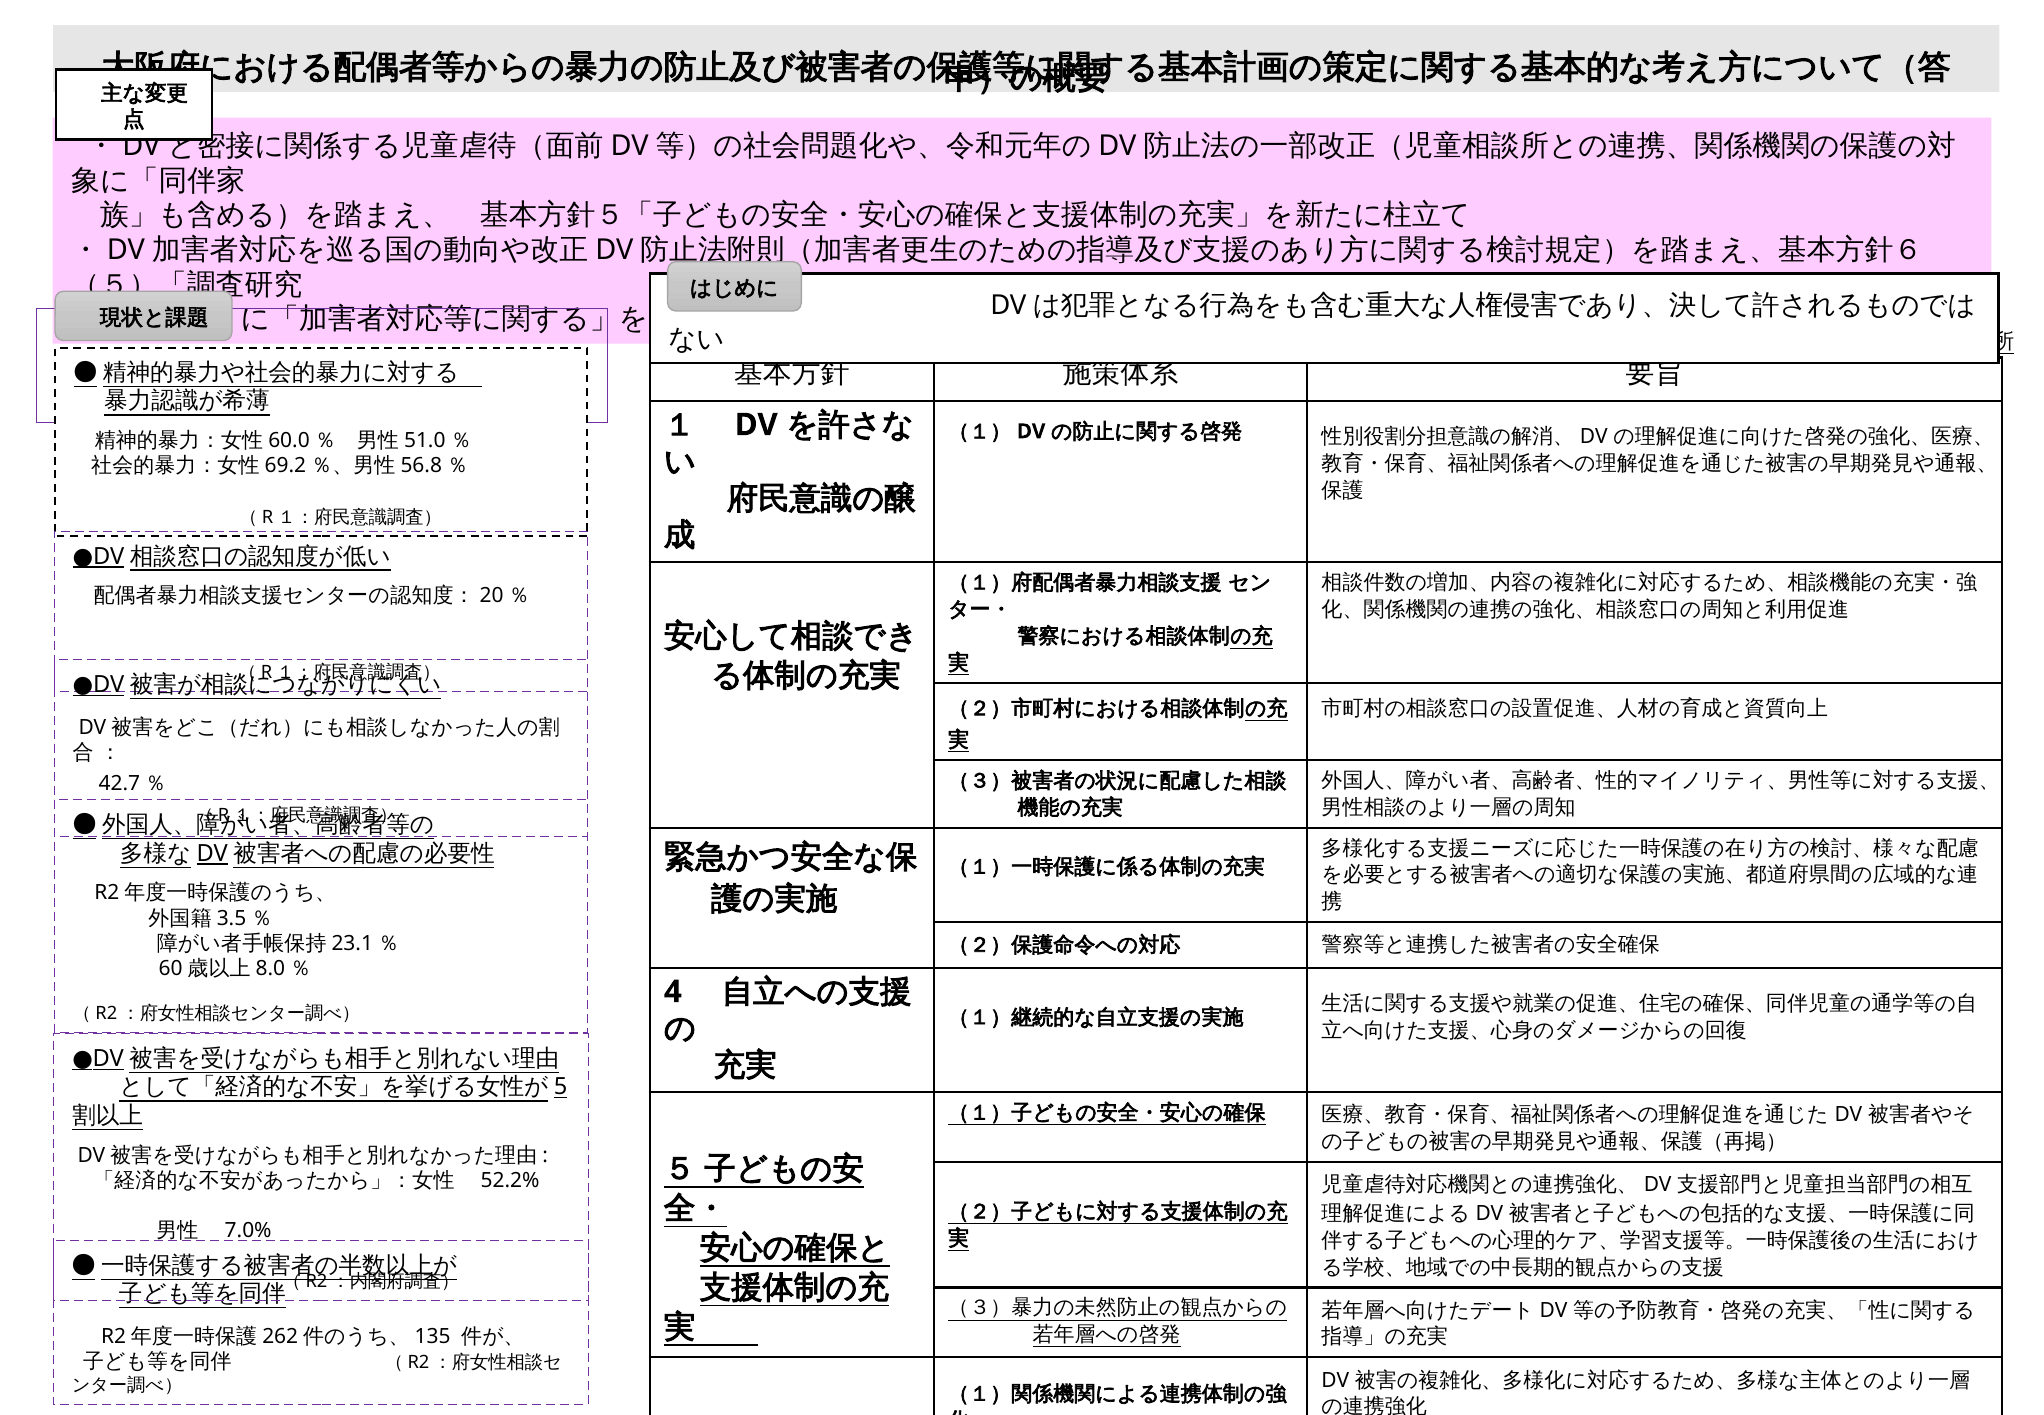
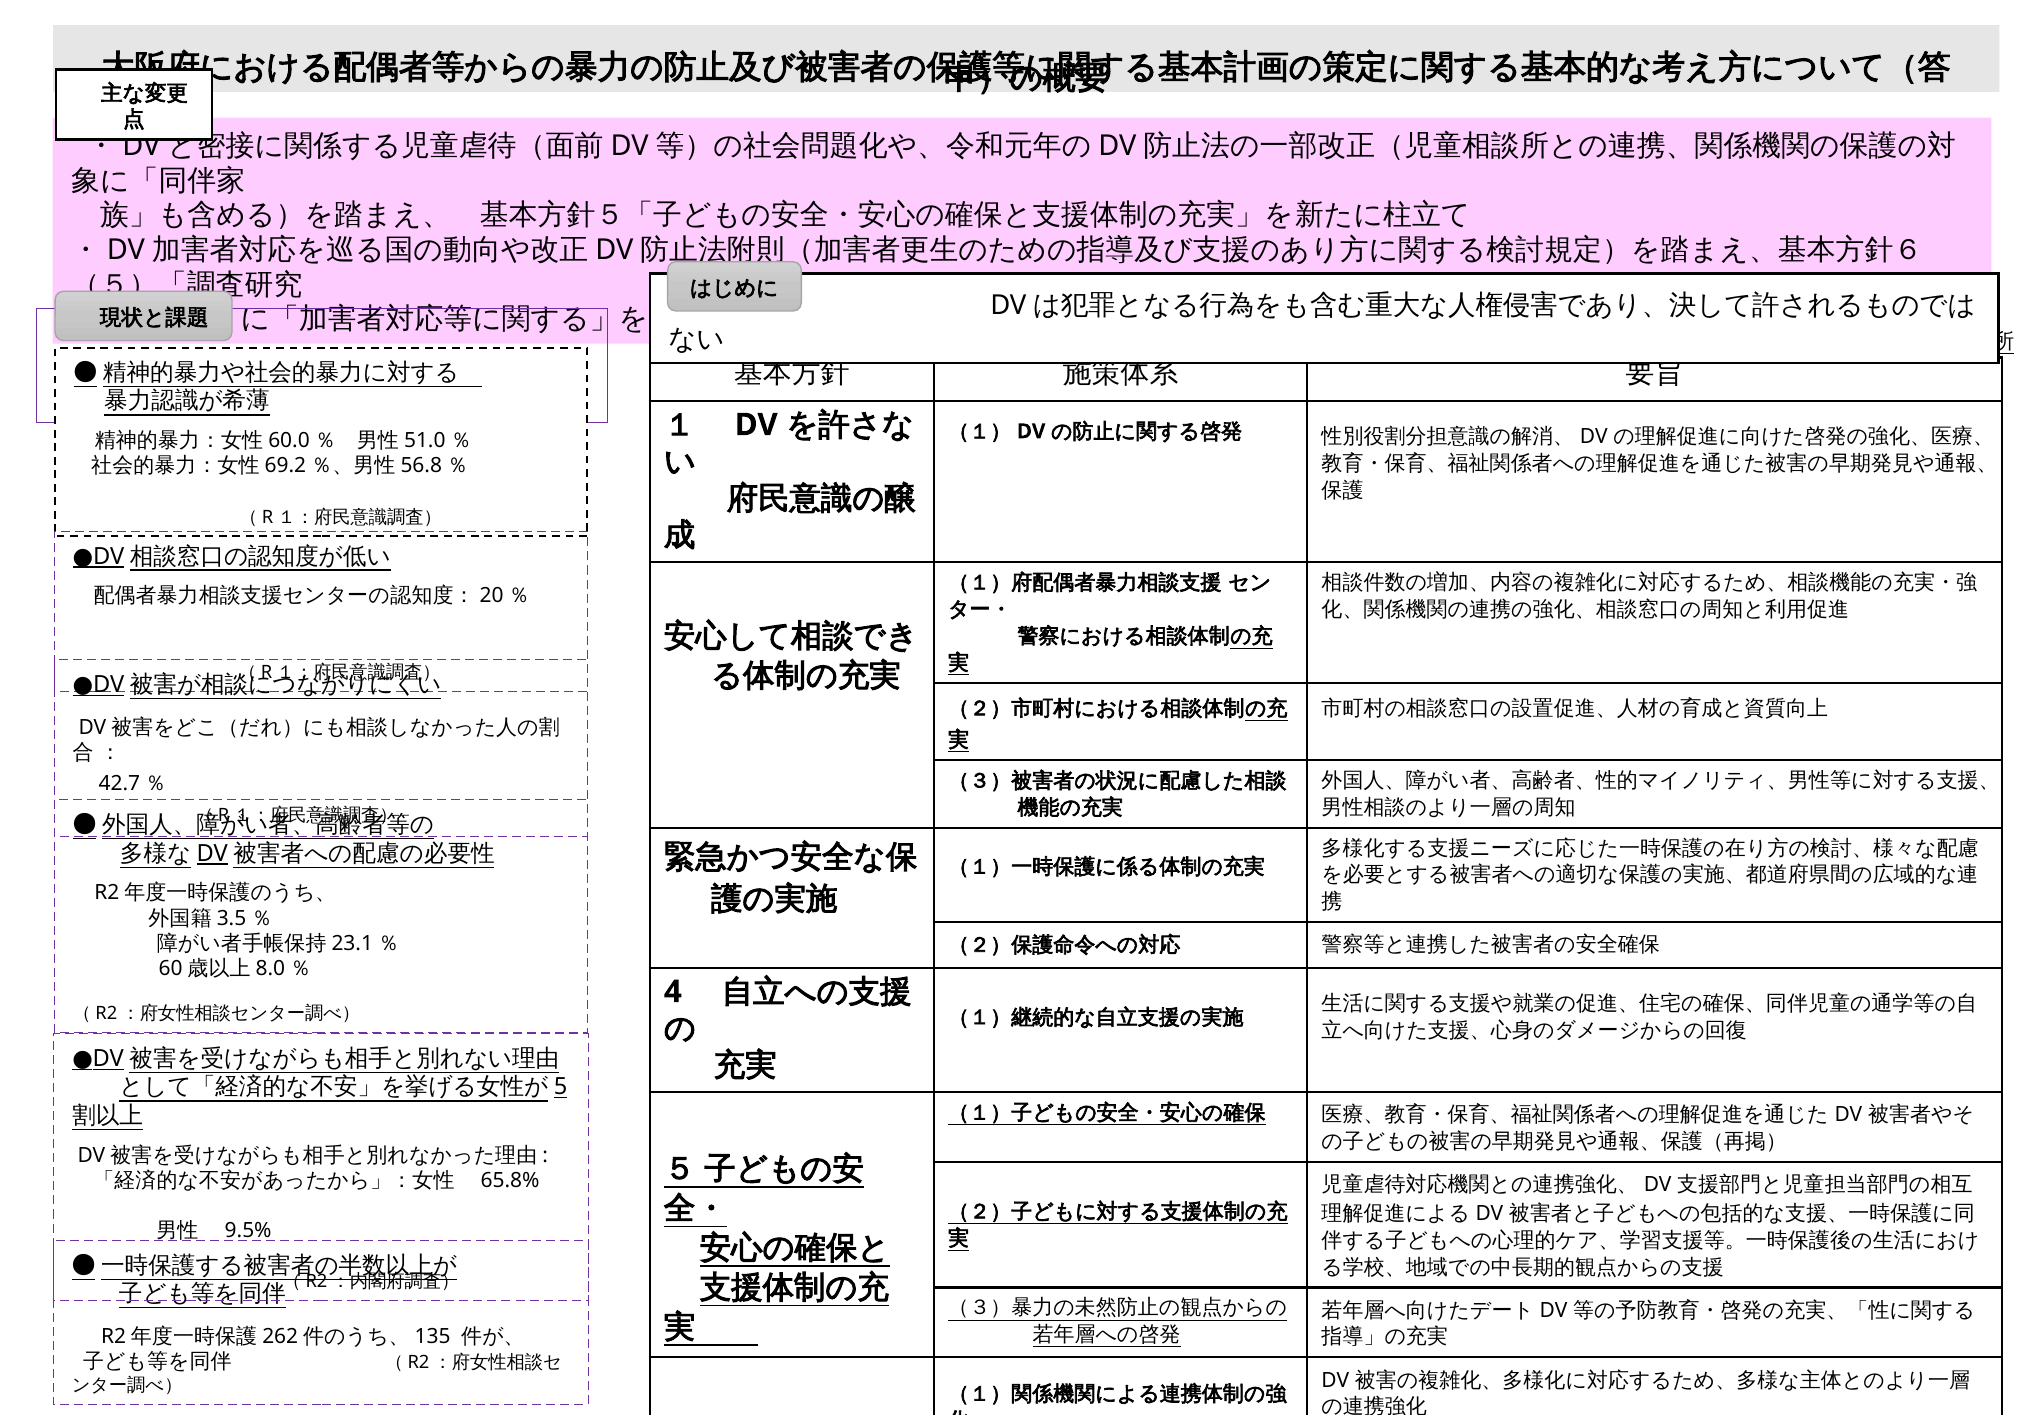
52.2%: 52.2% -> 65.8%
7.0%: 7.0% -> 9.5%
